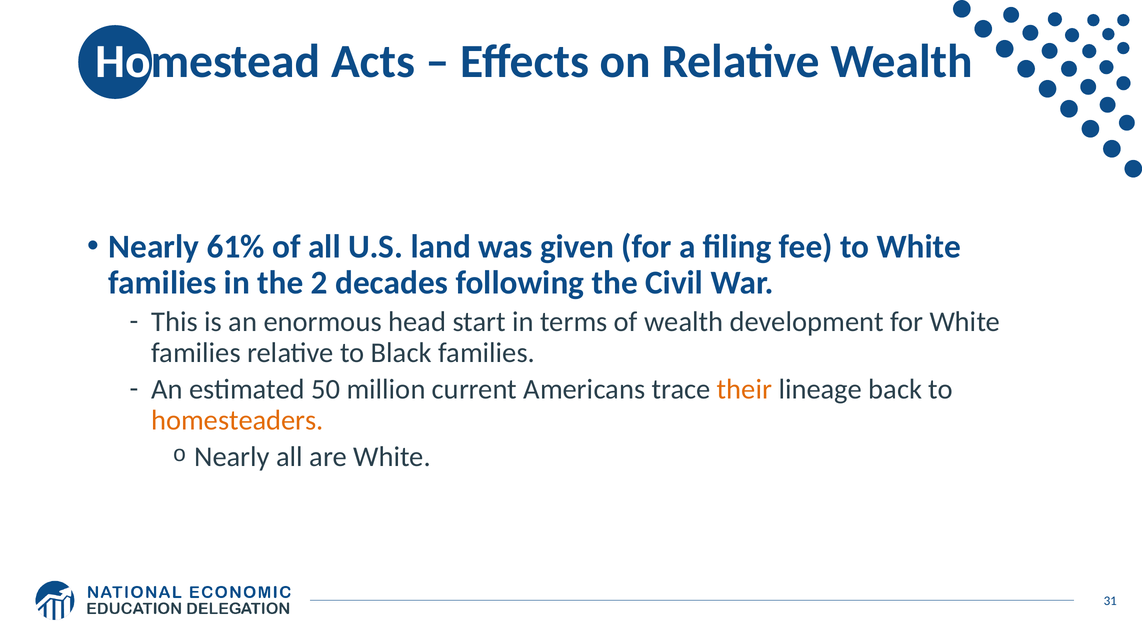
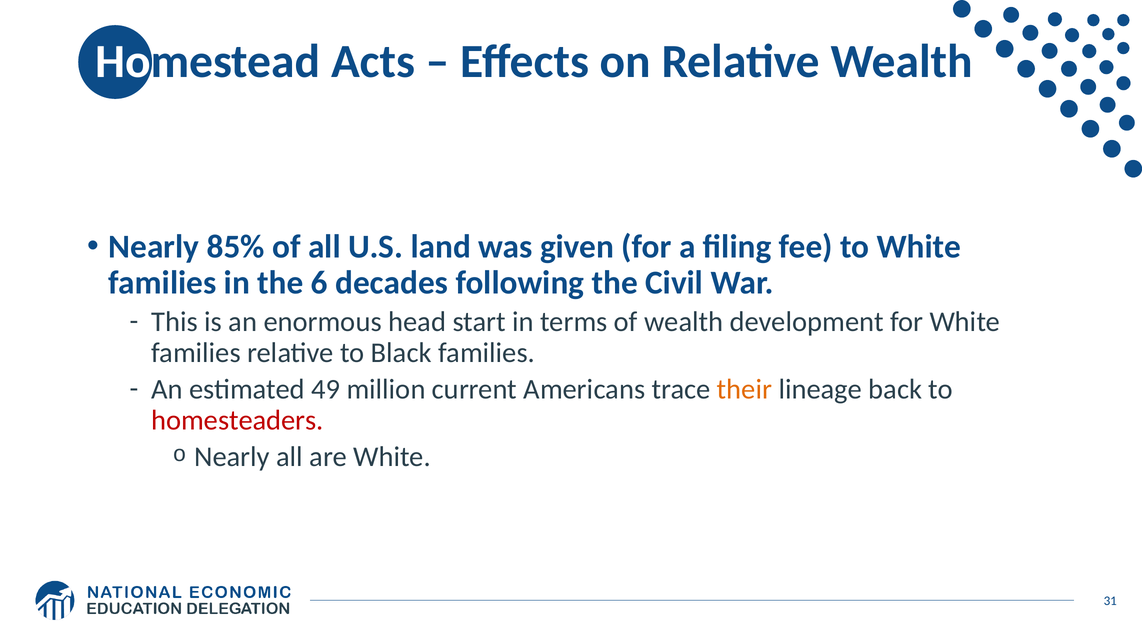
61%: 61% -> 85%
2: 2 -> 6
50: 50 -> 49
homesteaders colour: orange -> red
